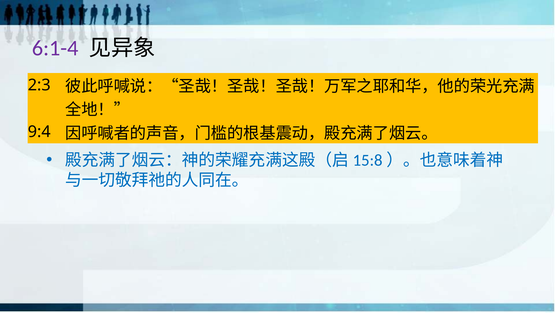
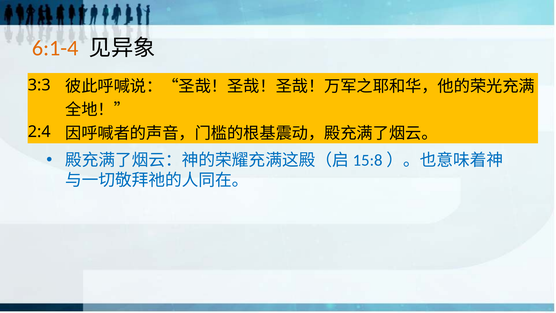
6:1-4 colour: purple -> orange
2:3: 2:3 -> 3:3
9:4: 9:4 -> 2:4
